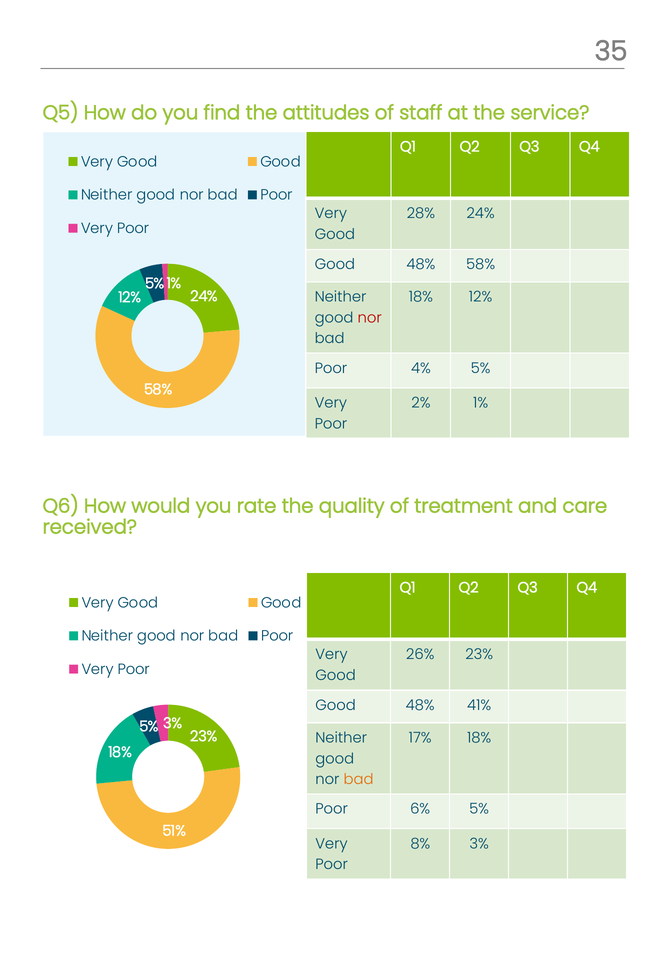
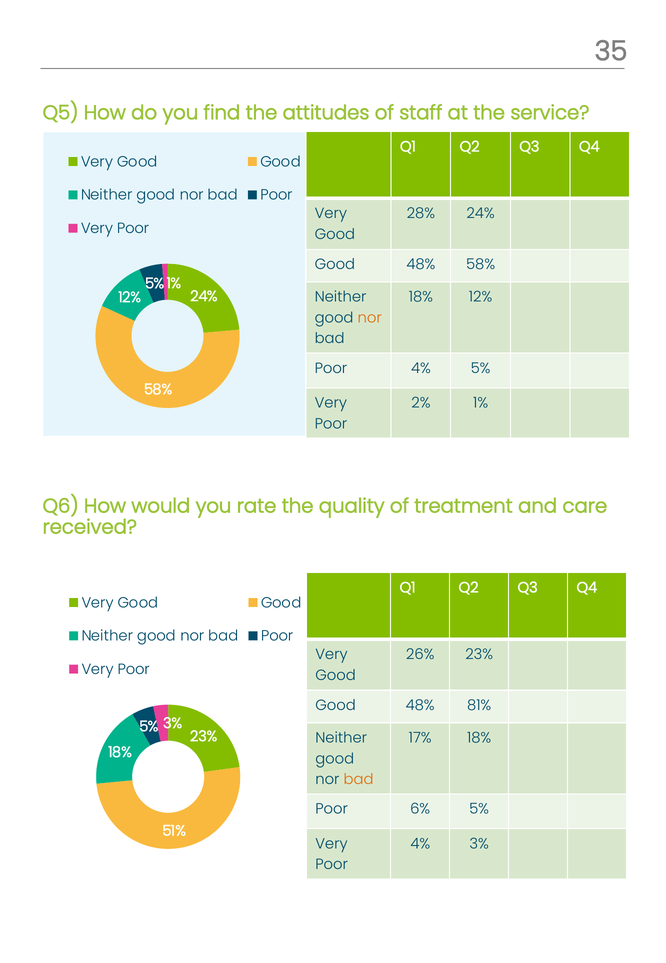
nor at (370, 317) colour: red -> orange
41%: 41% -> 81%
8% at (420, 843): 8% -> 4%
